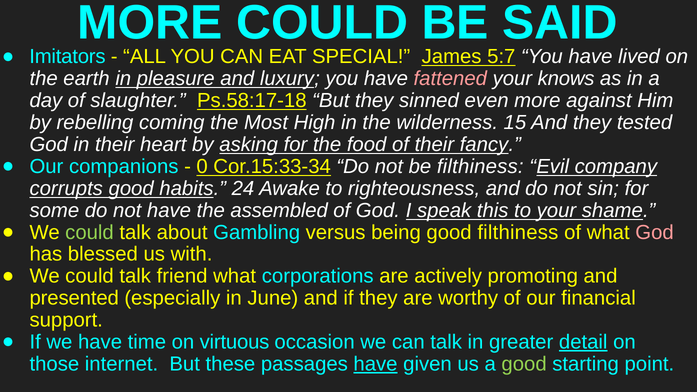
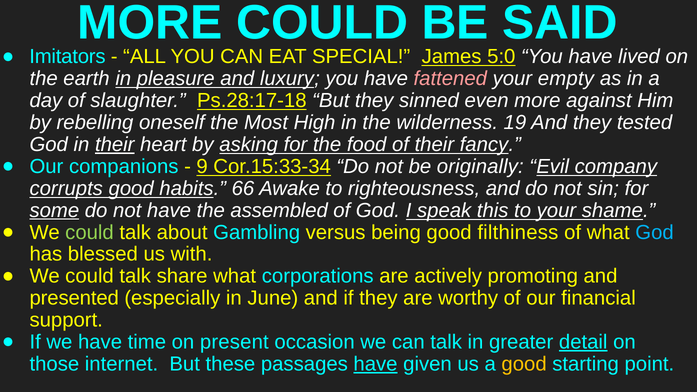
5:7: 5:7 -> 5:0
knows: knows -> empty
Ps.58:17-18: Ps.58:17-18 -> Ps.28:17-18
coming: coming -> oneself
15: 15 -> 19
their at (115, 145) underline: none -> present
0: 0 -> 9
be filthiness: filthiness -> originally
24: 24 -> 66
some underline: none -> present
God at (655, 232) colour: pink -> light blue
friend: friend -> share
virtuous: virtuous -> present
good at (524, 364) colour: light green -> yellow
